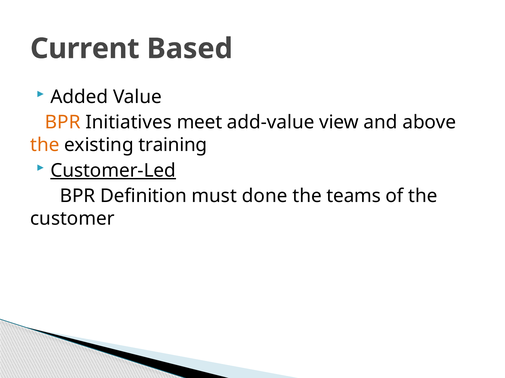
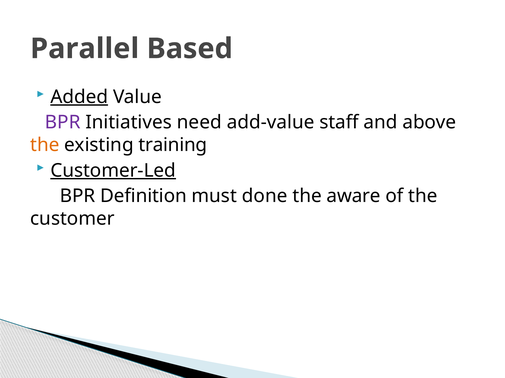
Current: Current -> Parallel
Added underline: none -> present
BPR at (63, 123) colour: orange -> purple
meet: meet -> need
view: view -> staff
teams: teams -> aware
